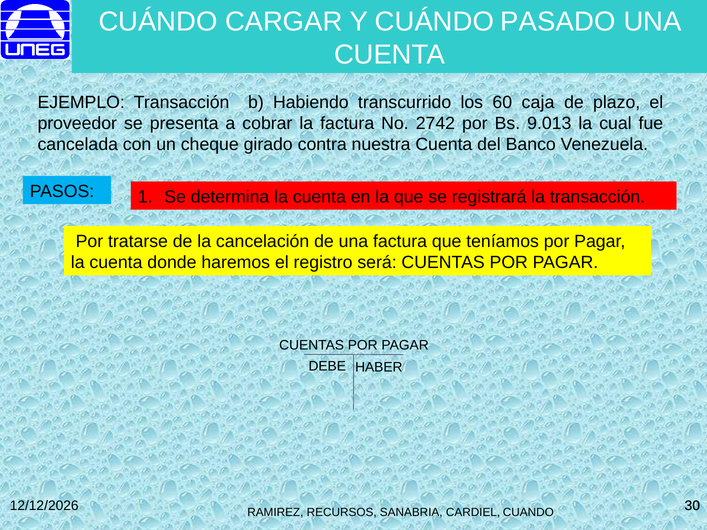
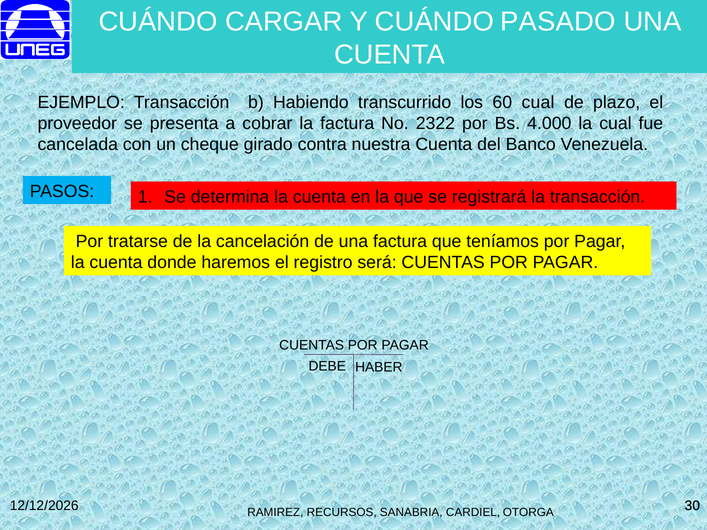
60 caja: caja -> cual
2742: 2742 -> 2322
9.013: 9.013 -> 4.000
CUANDO: CUANDO -> OTORGA
